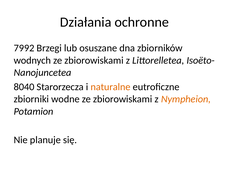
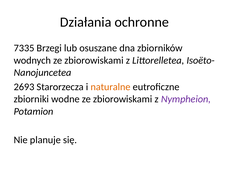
7992: 7992 -> 7335
8040: 8040 -> 2693
Nympheion colour: orange -> purple
